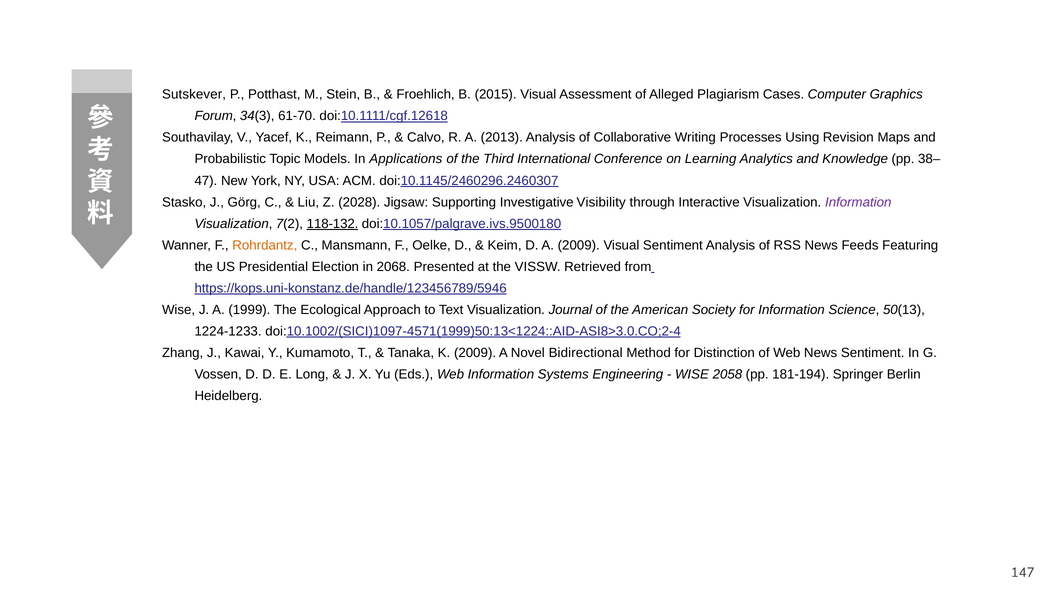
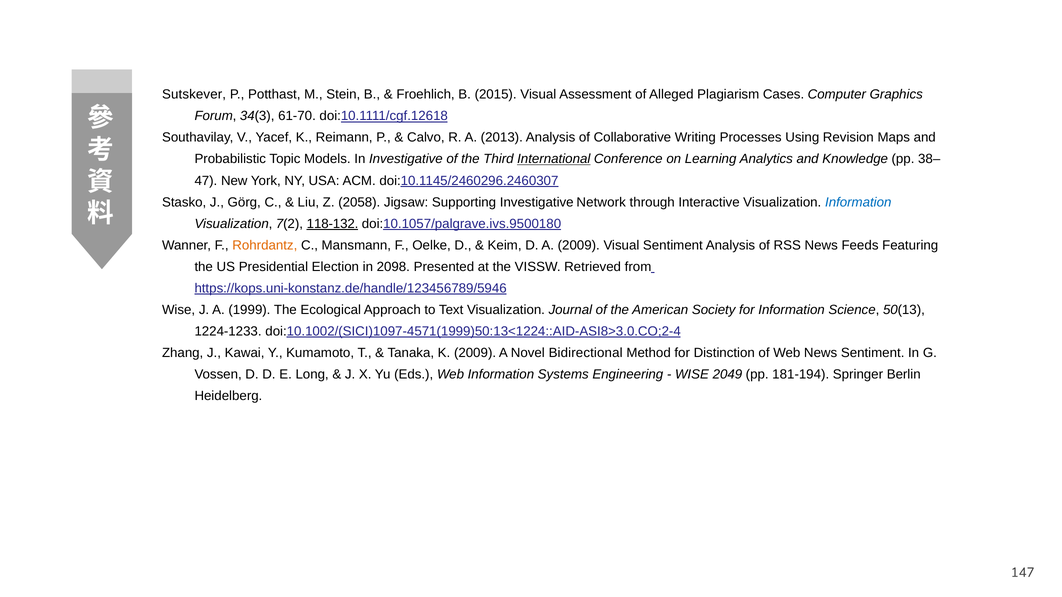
In Applications: Applications -> Investigative
International underline: none -> present
2028: 2028 -> 2058
Visibility: Visibility -> Network
Information at (858, 202) colour: purple -> blue
2068: 2068 -> 2098
2058: 2058 -> 2049
